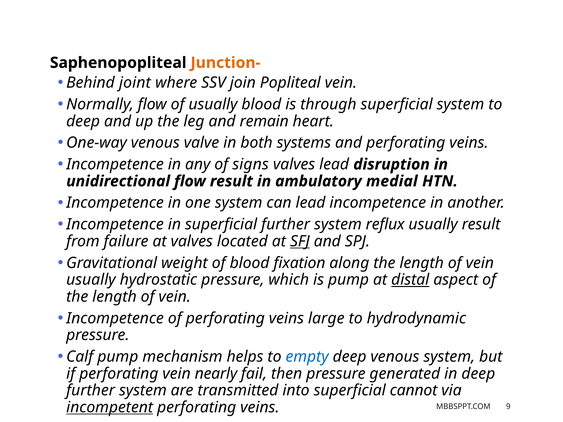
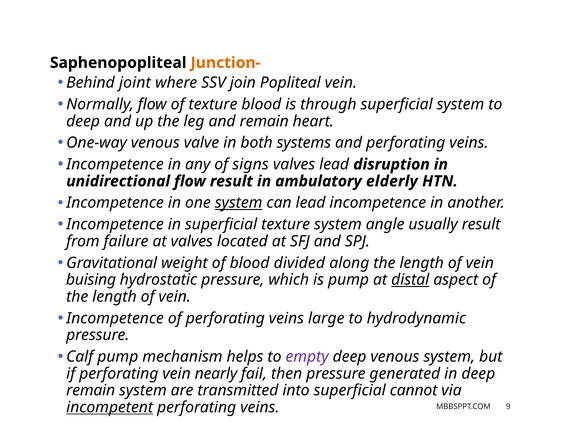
of usually: usually -> texture
medial: medial -> elderly
system at (239, 203) underline: none -> present
superficial further: further -> texture
reflux: reflux -> angle
SFJ underline: present -> none
fixation: fixation -> divided
usually at (91, 280): usually -> buising
empty colour: blue -> purple
further at (91, 391): further -> remain
